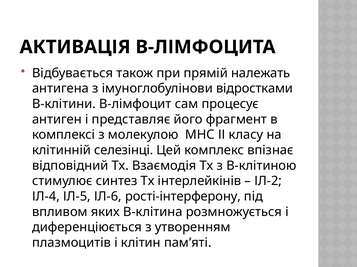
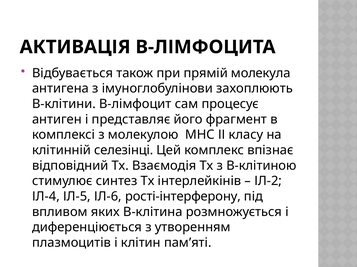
належать: належать -> молекула
відростками: відростками -> захоплюють
